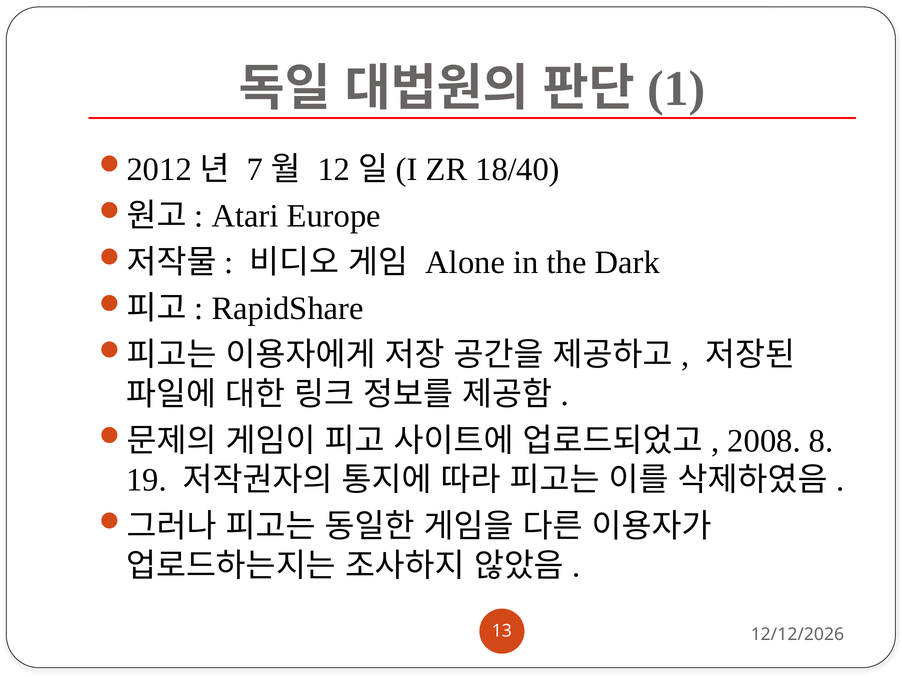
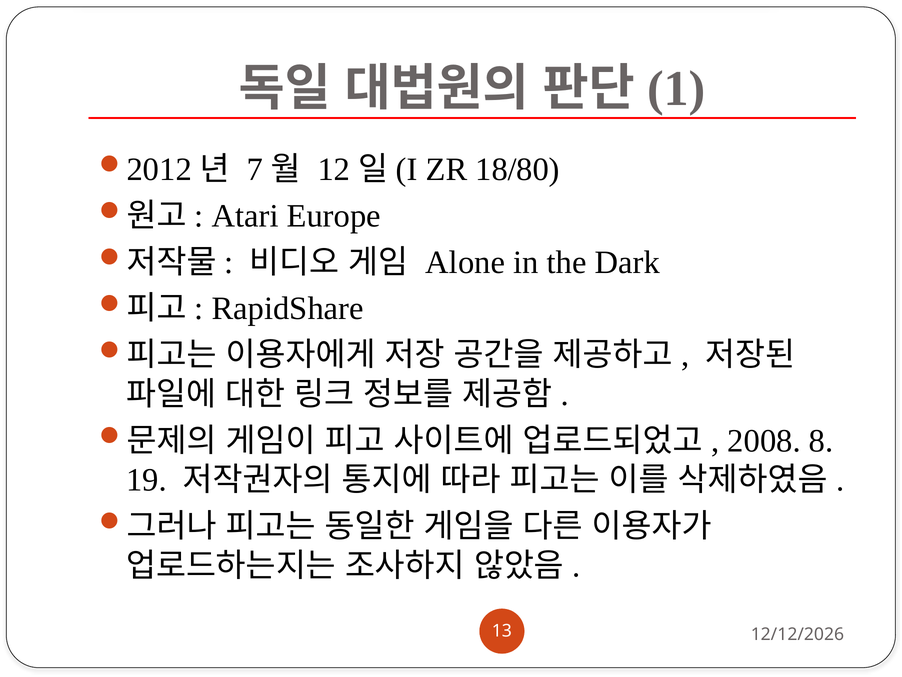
18/40: 18/40 -> 18/80
